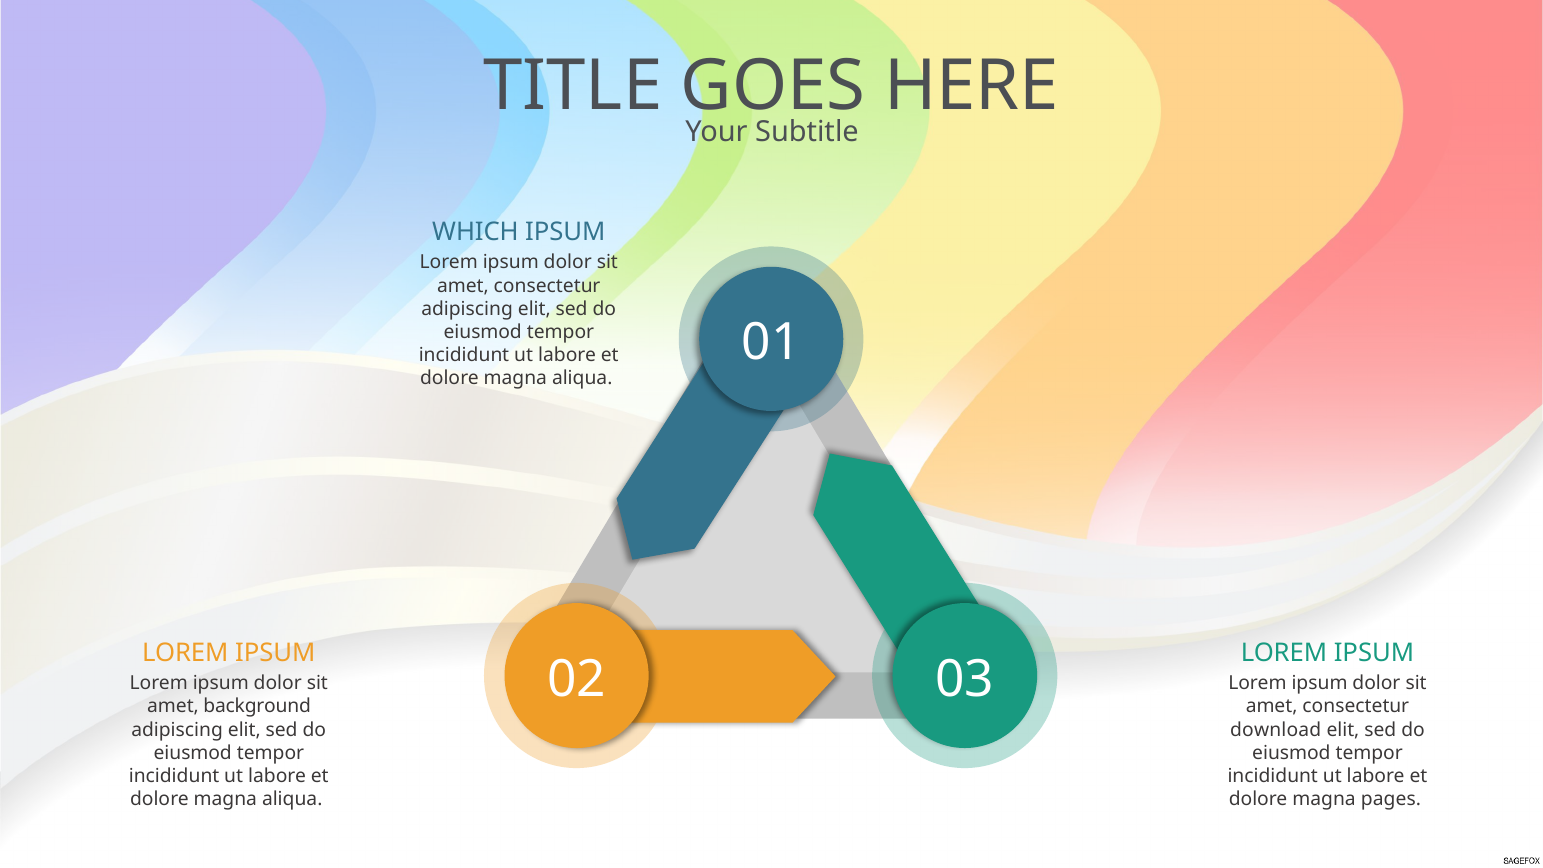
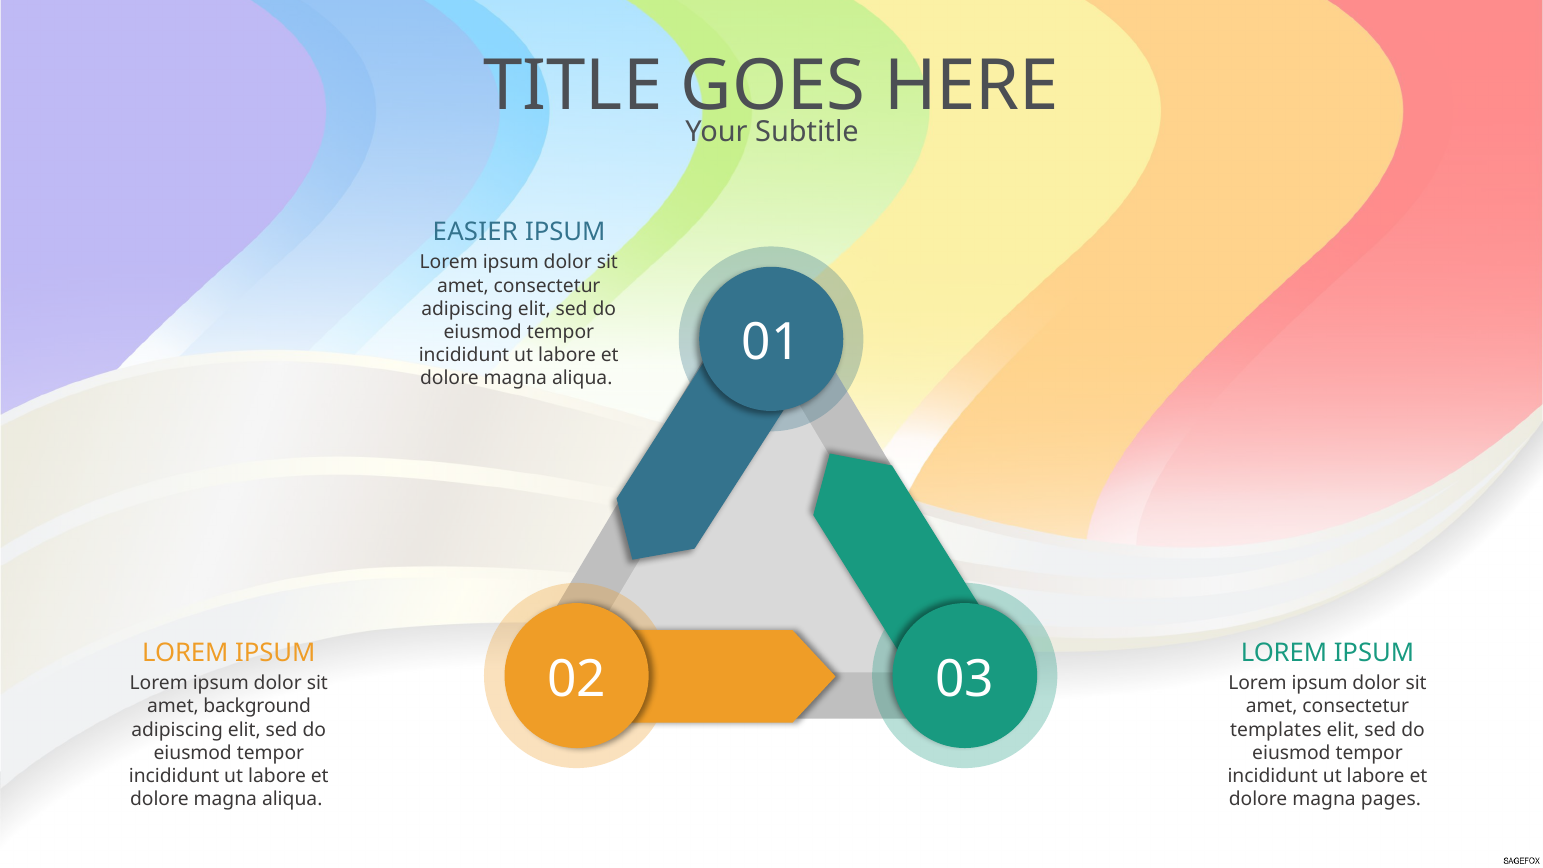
WHICH: WHICH -> EASIER
download: download -> templates
